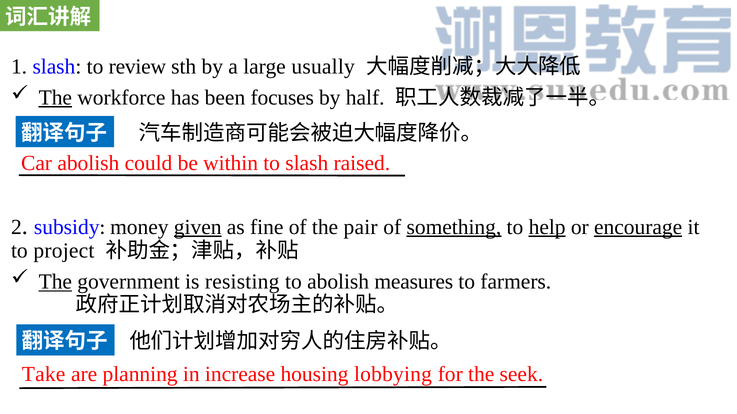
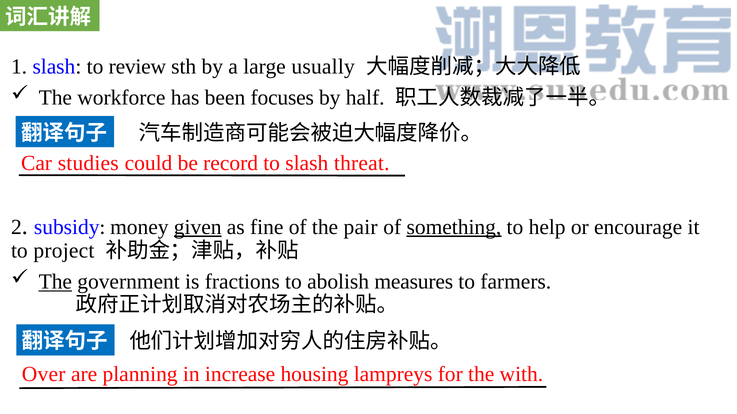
The at (55, 98) underline: present -> none
Car abolish: abolish -> studies
within: within -> record
raised: raised -> threat
help underline: present -> none
encourage underline: present -> none
resisting: resisting -> fractions
Take: Take -> Over
lobbying: lobbying -> lampreys
seek: seek -> with
